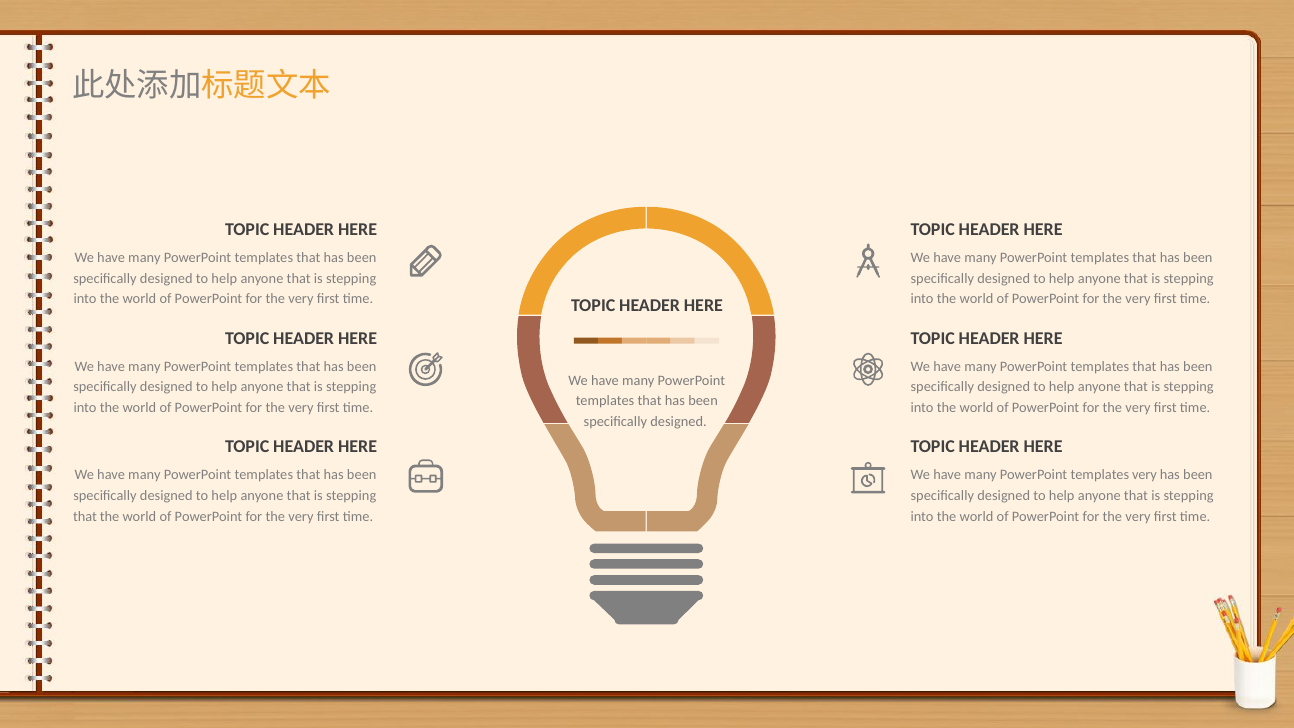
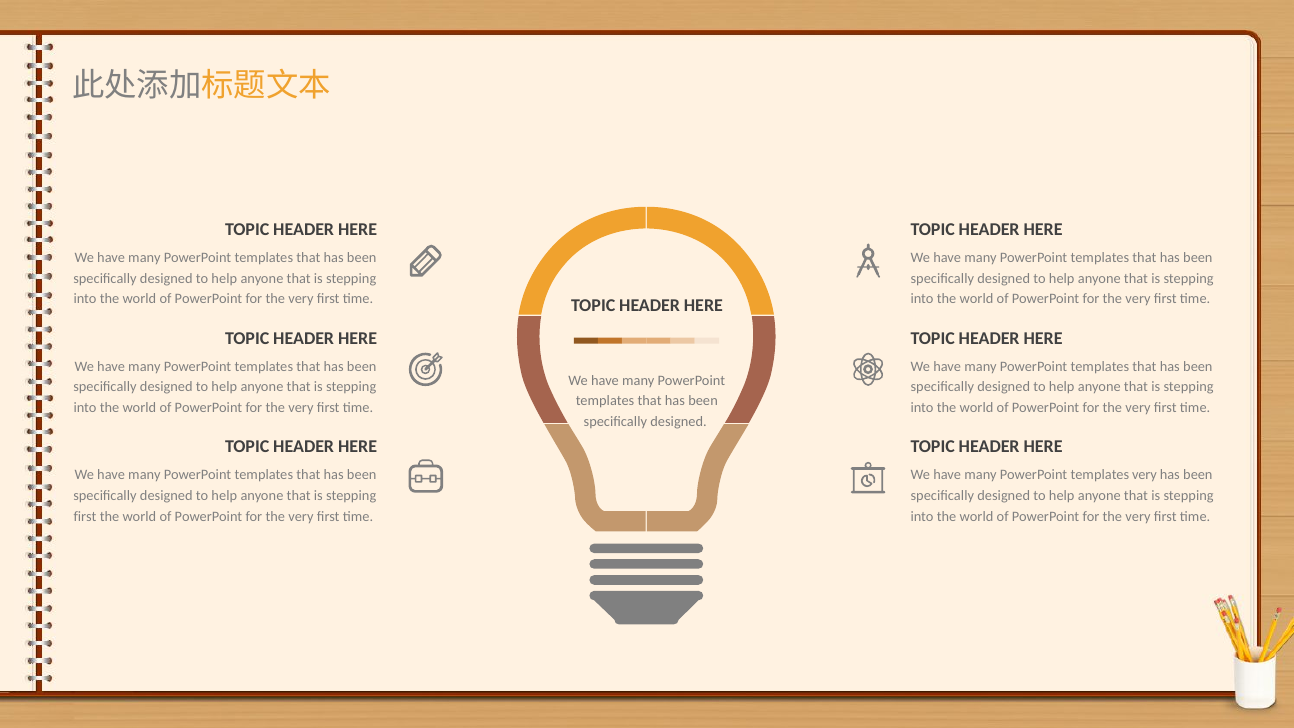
that at (85, 516): that -> first
